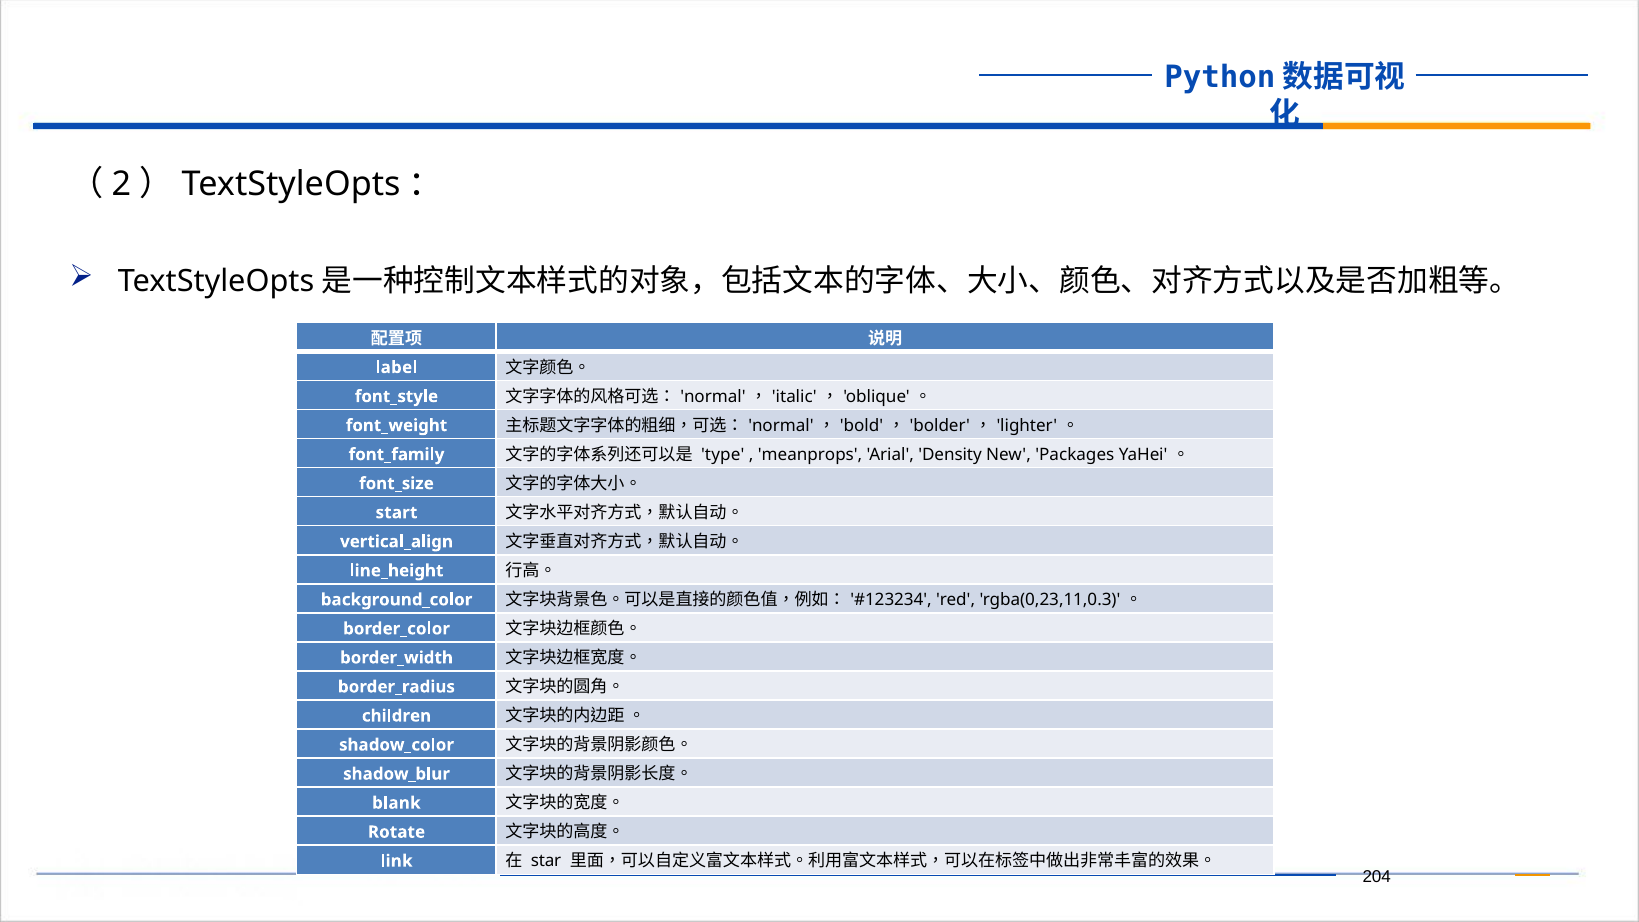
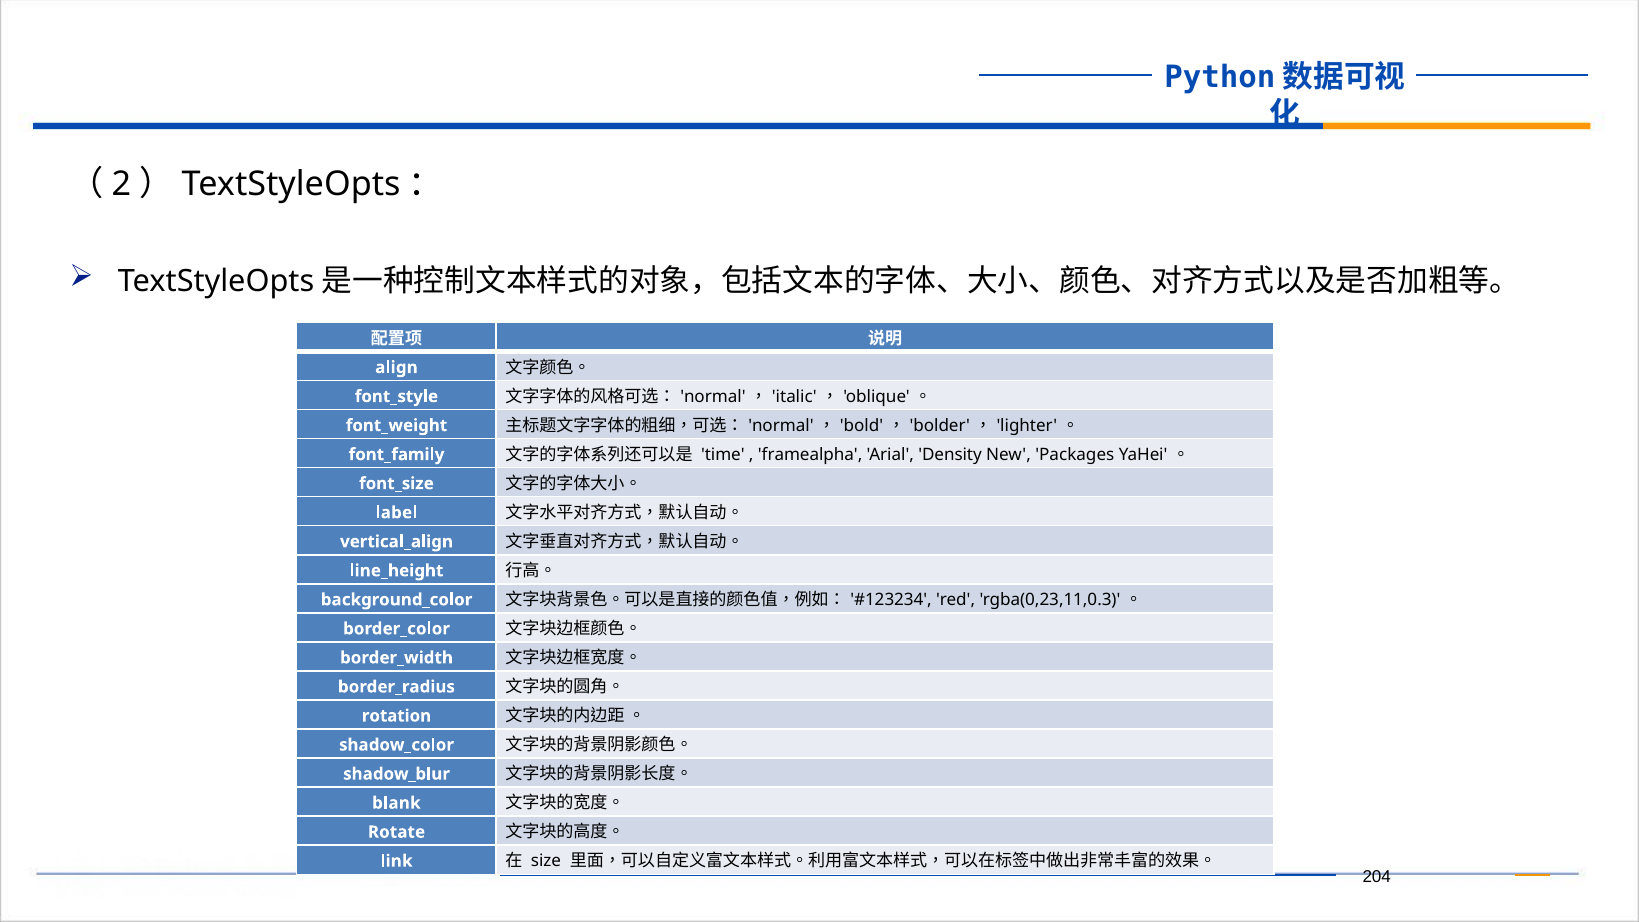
label: label -> align
type: type -> time
meanprops: meanprops -> framealpha
start: start -> label
children: children -> rotation
star: star -> size
